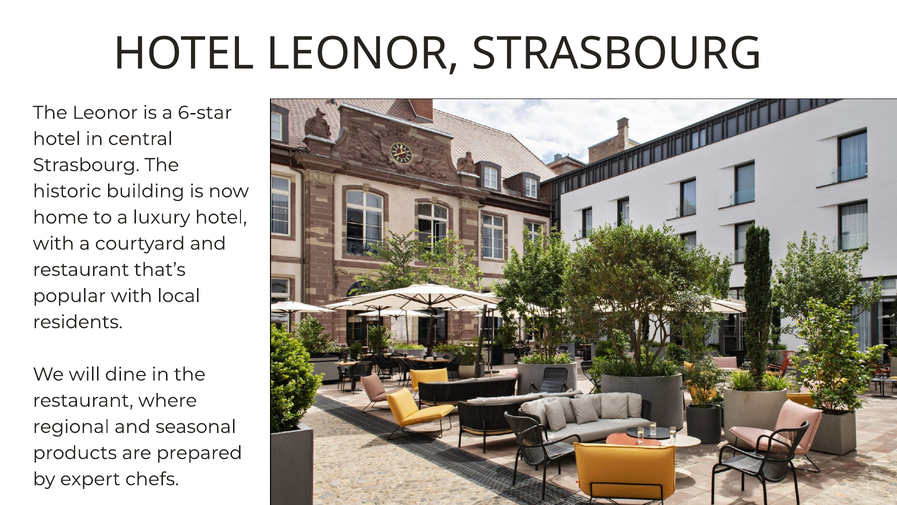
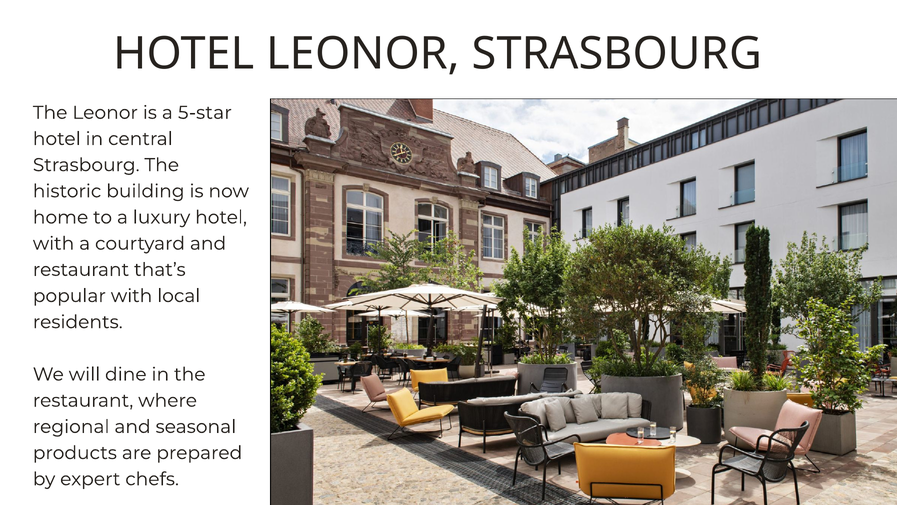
6-star: 6-star -> 5-star
